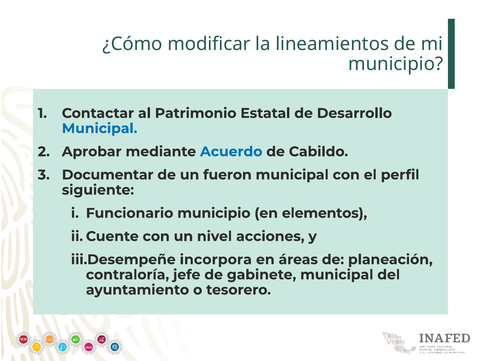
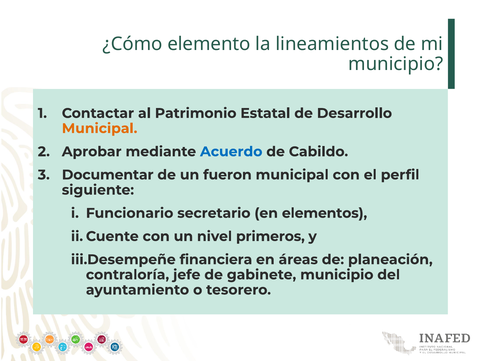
modificar: modificar -> elemento
Municipal at (100, 128) colour: blue -> orange
Funcionario municipio: municipio -> secretario
acciones: acciones -> primeros
incorpora: incorpora -> financiera
gabinete municipal: municipal -> municipio
